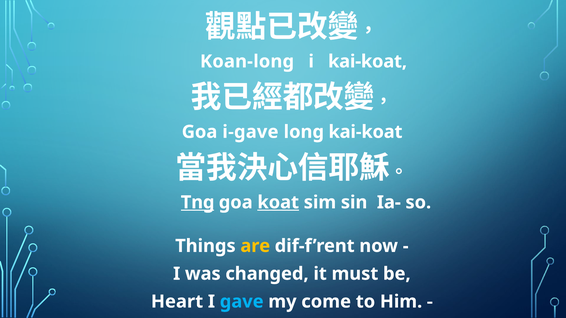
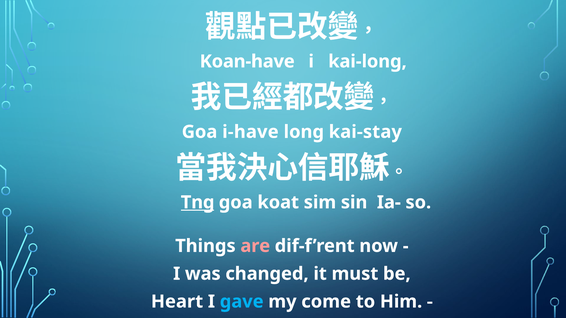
Koan-long: Koan-long -> Koan-have
i kai-koat: kai-koat -> kai-long
i-gave: i-gave -> i-have
long kai-koat: kai-koat -> kai-stay
koat underline: present -> none
are colour: yellow -> pink
